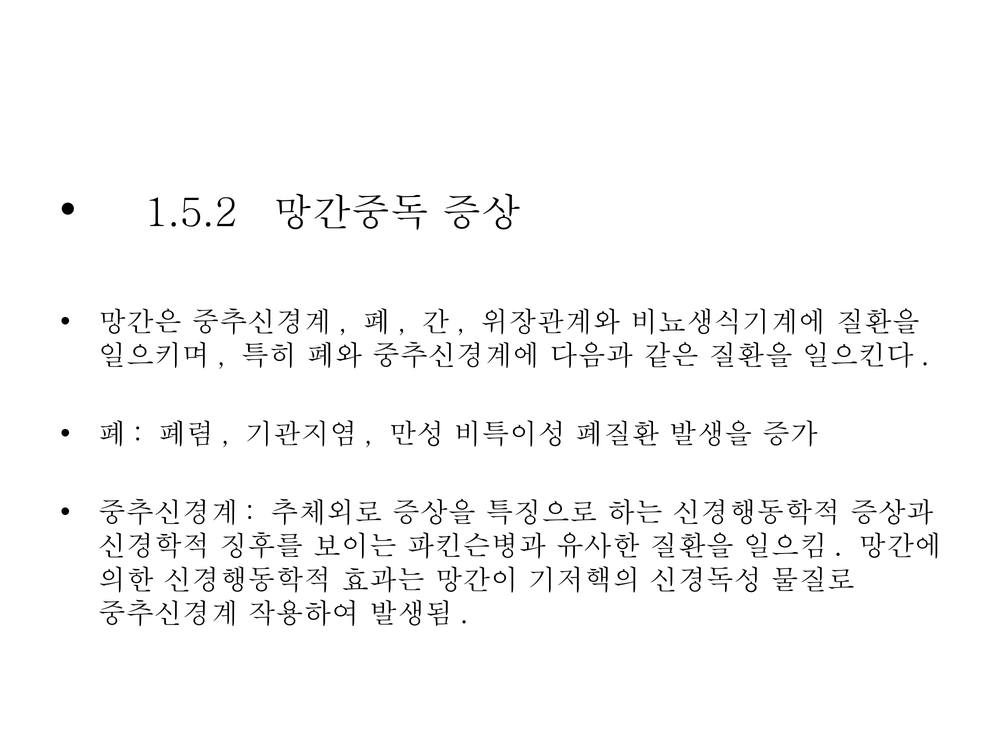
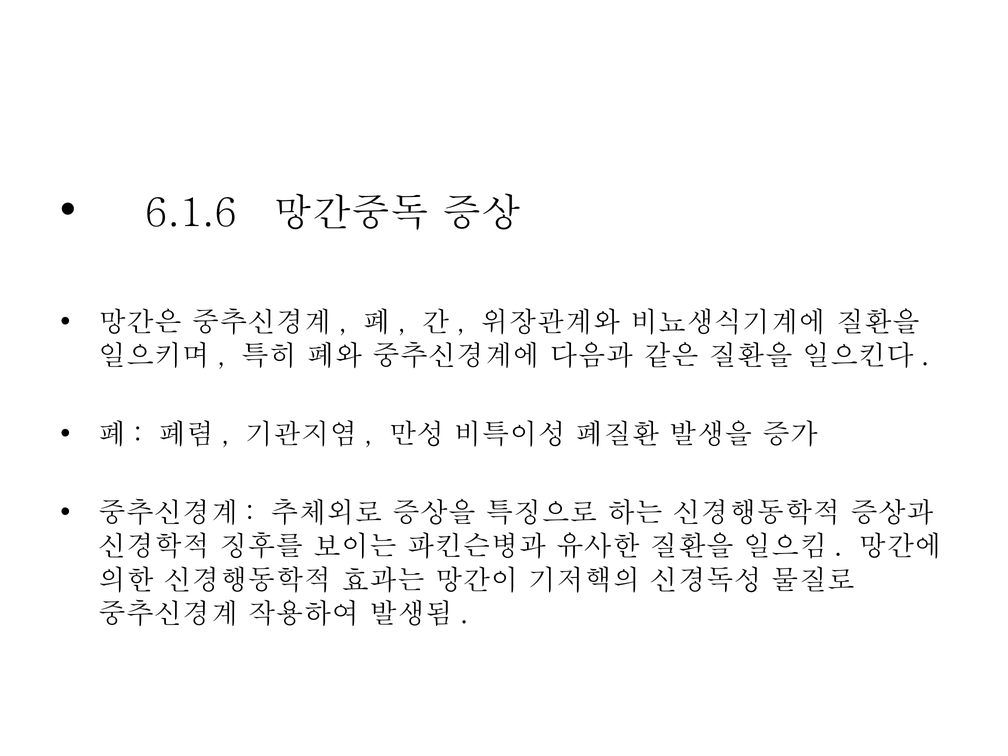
1.5.2: 1.5.2 -> 6.1.6
